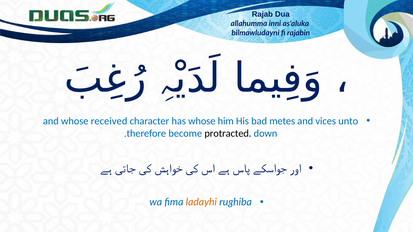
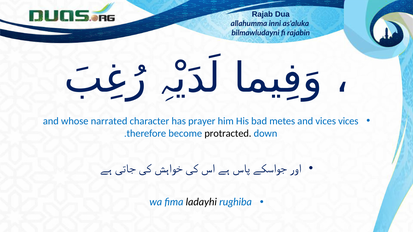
received: received -> narrated
has whose: whose -> prayer
vices unto: unto -> vices
ladayhi colour: orange -> black
